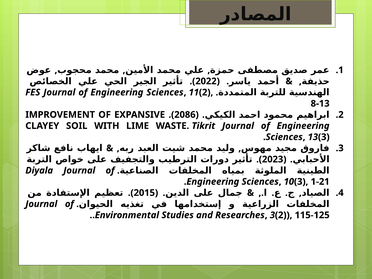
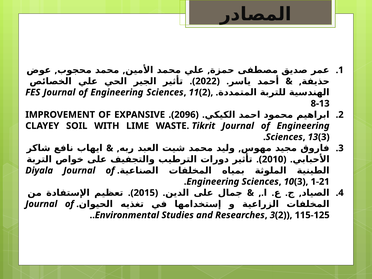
2086: 2086 -> 2096
2023: 2023 -> 2010
